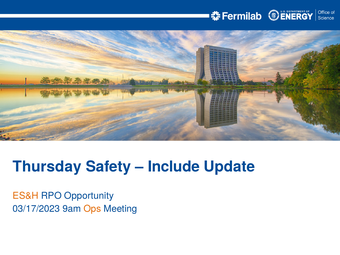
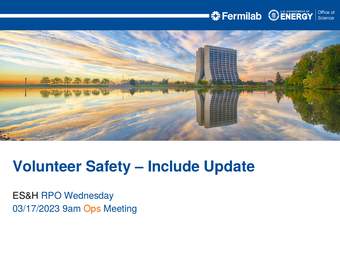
Thursday: Thursday -> Volunteer
ES&H colour: orange -> black
Opportunity: Opportunity -> Wednesday
